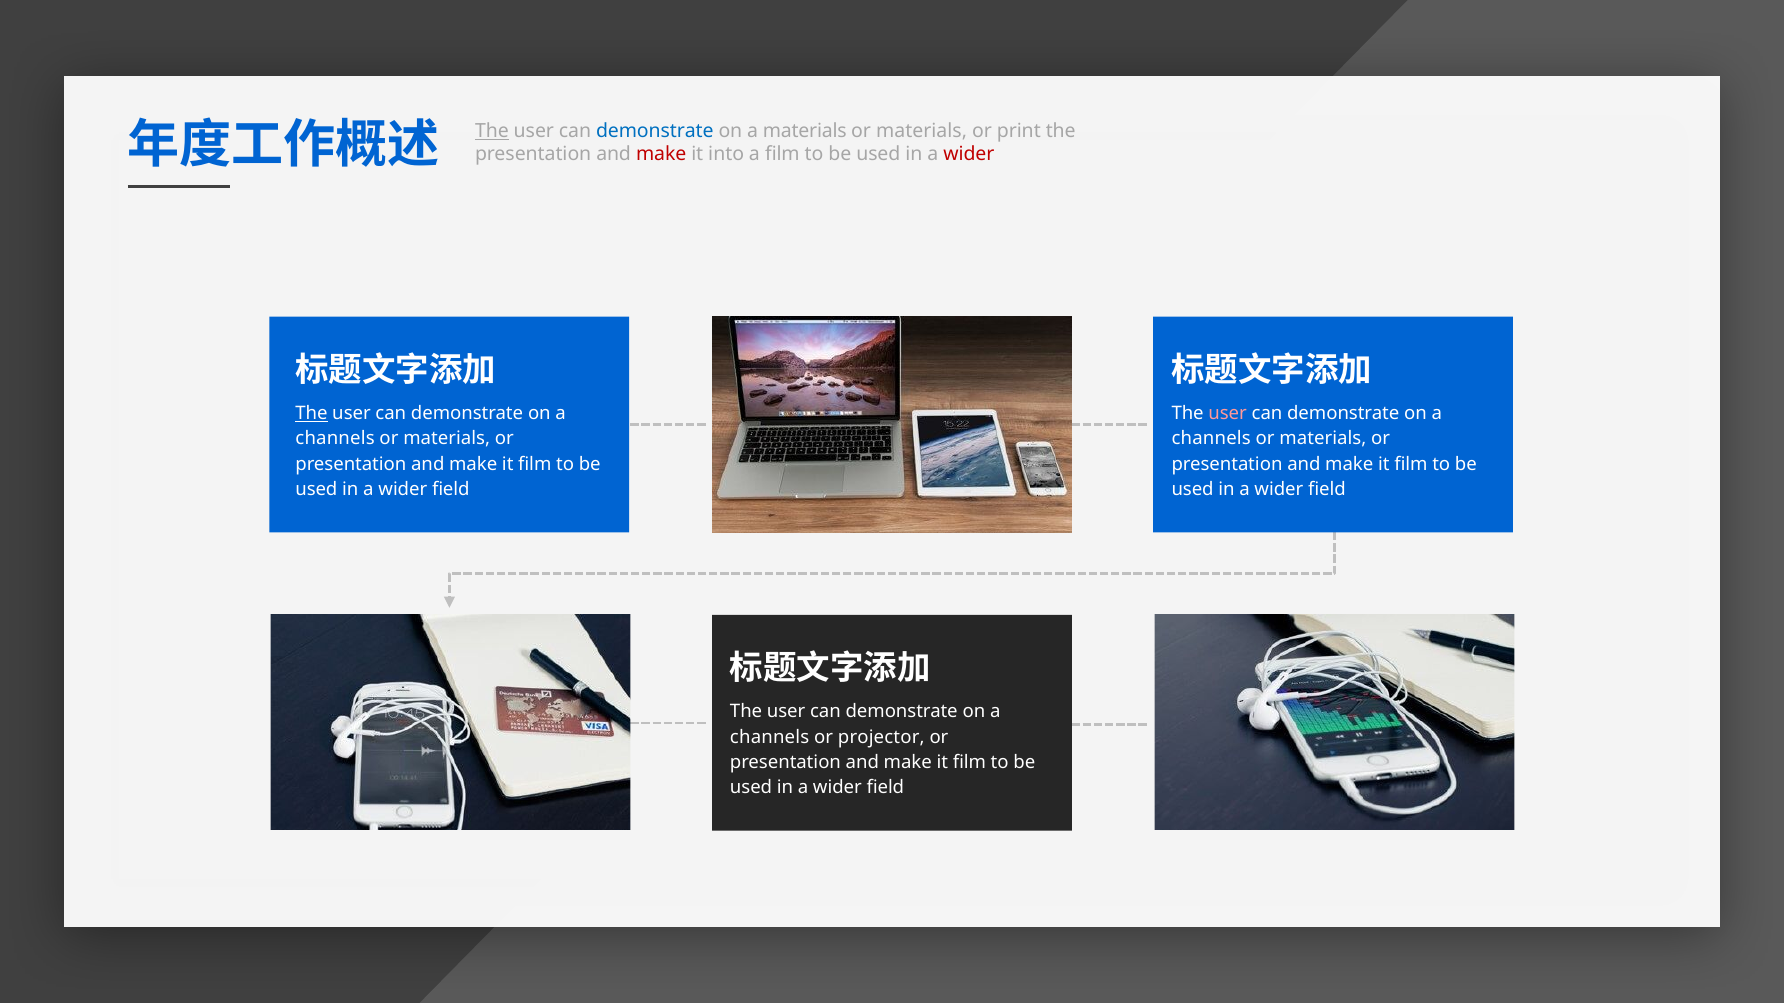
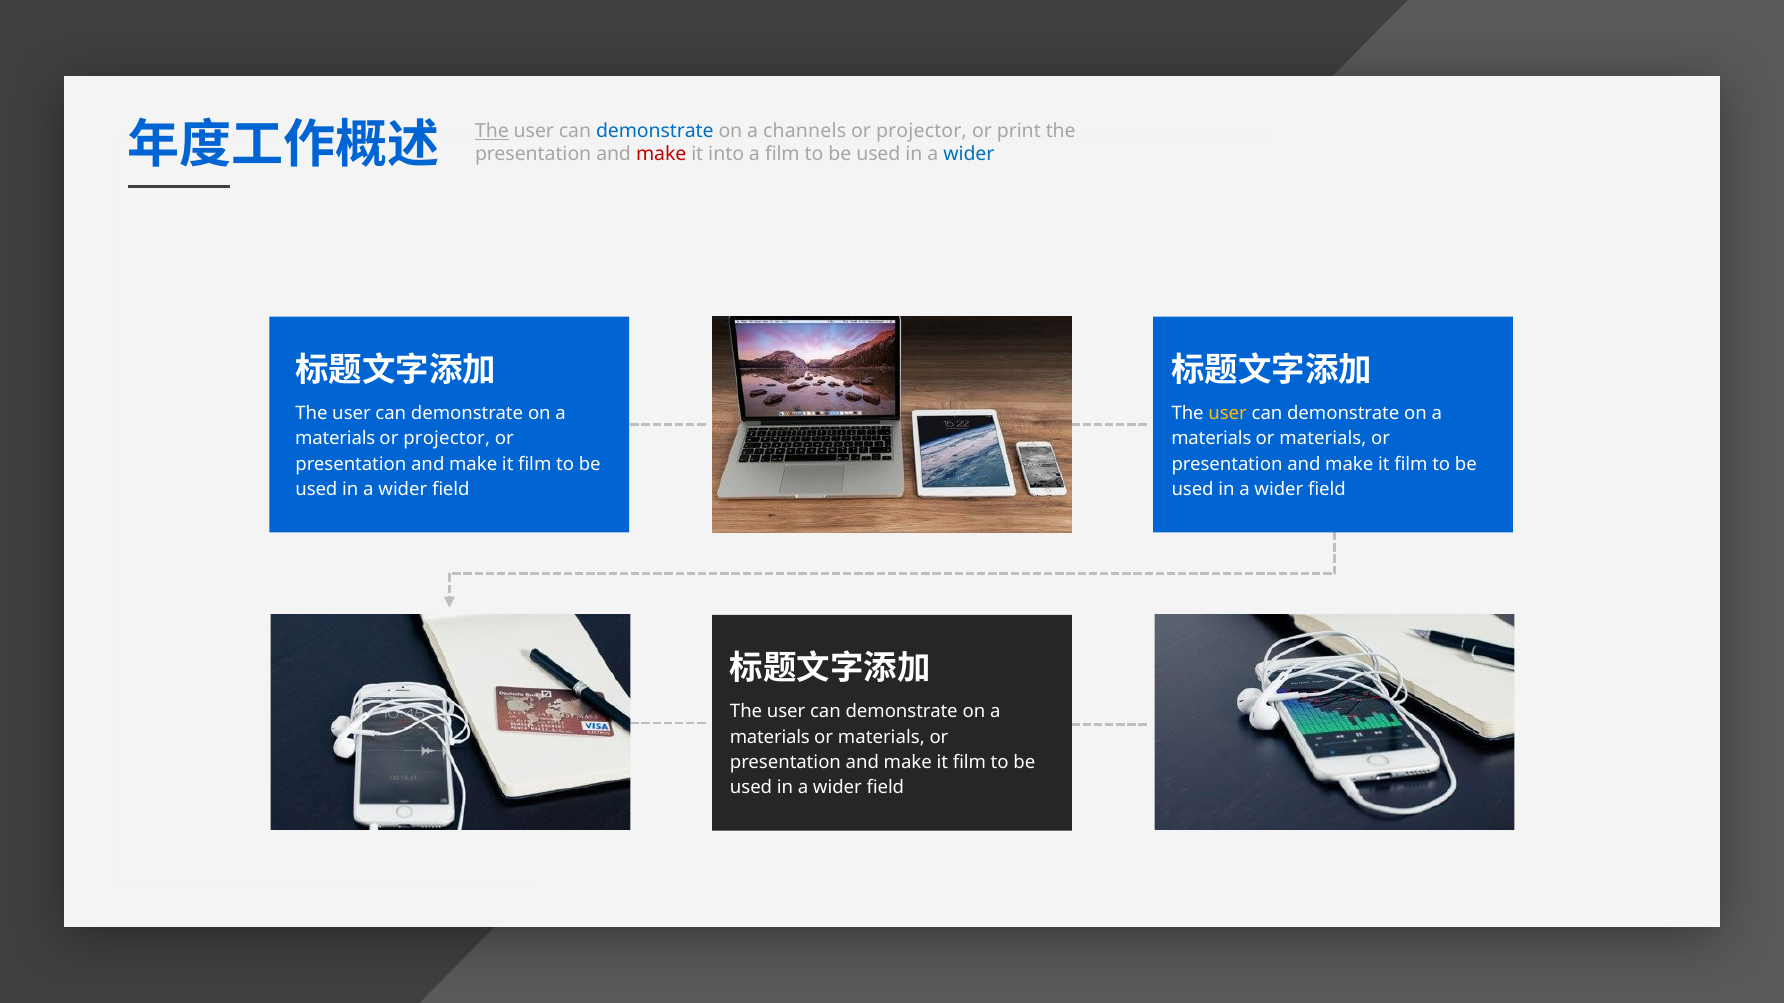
a materials: materials -> channels
materials at (922, 131): materials -> projector
wider at (969, 155) colour: red -> blue
The at (312, 414) underline: present -> none
user at (1228, 414) colour: pink -> yellow
channels at (335, 439): channels -> materials
materials at (447, 439): materials -> projector
channels at (1211, 439): channels -> materials
channels at (770, 737): channels -> materials
projector at (881, 737): projector -> materials
